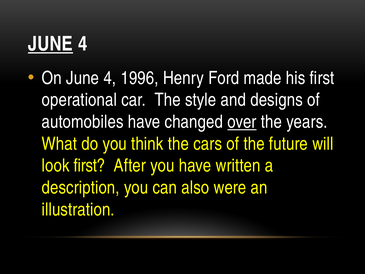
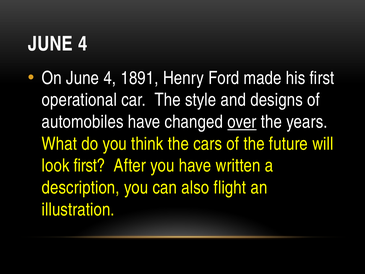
JUNE at (50, 44) underline: present -> none
1996: 1996 -> 1891
were: were -> flight
